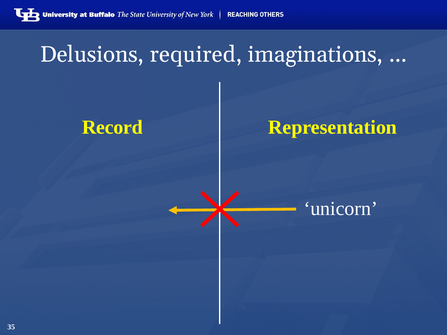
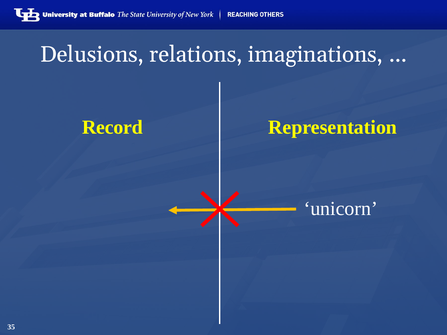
required: required -> relations
